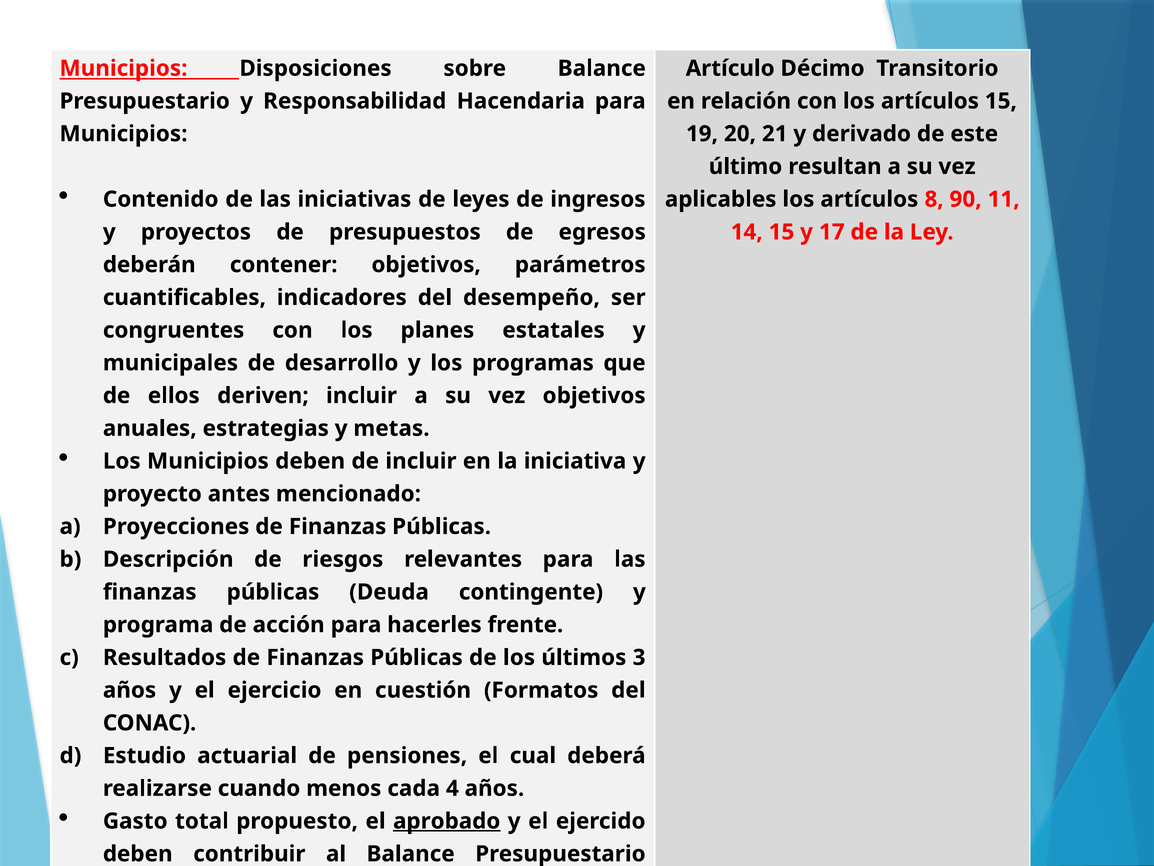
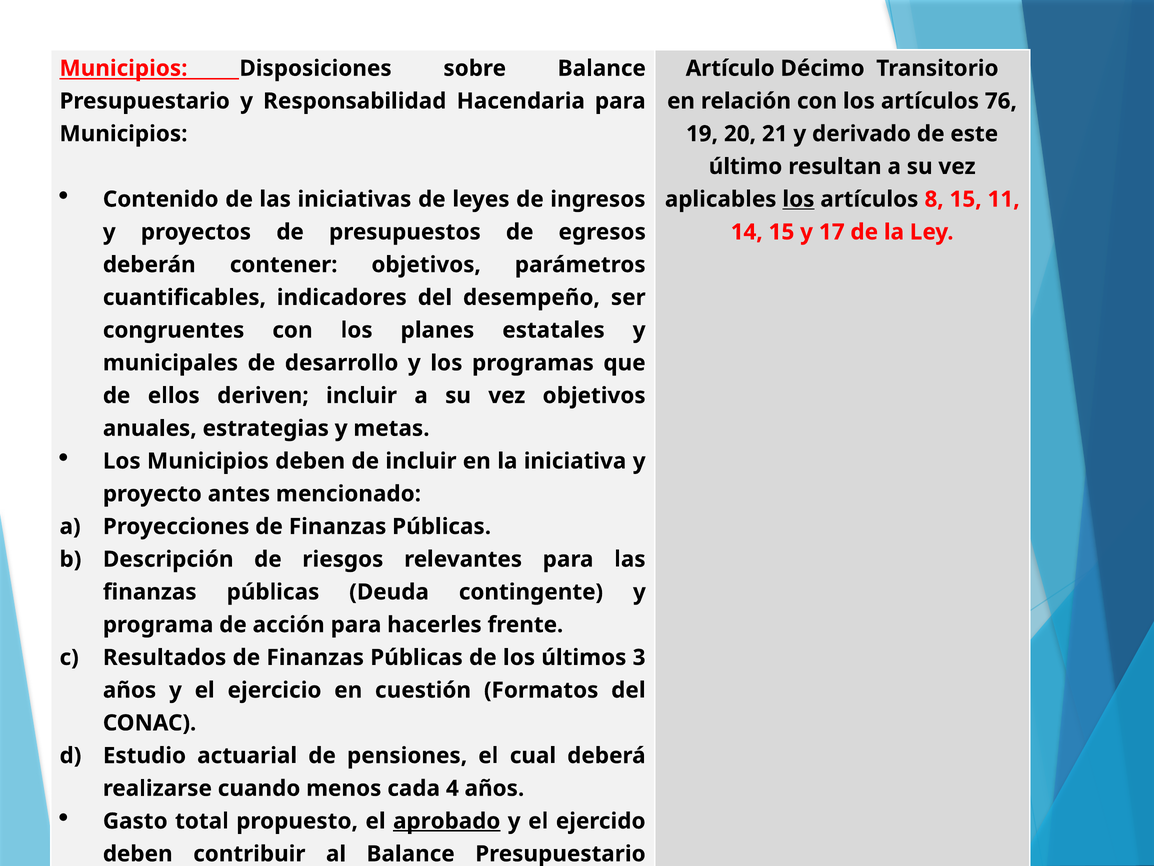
artículos 15: 15 -> 76
los at (798, 199) underline: none -> present
8 90: 90 -> 15
